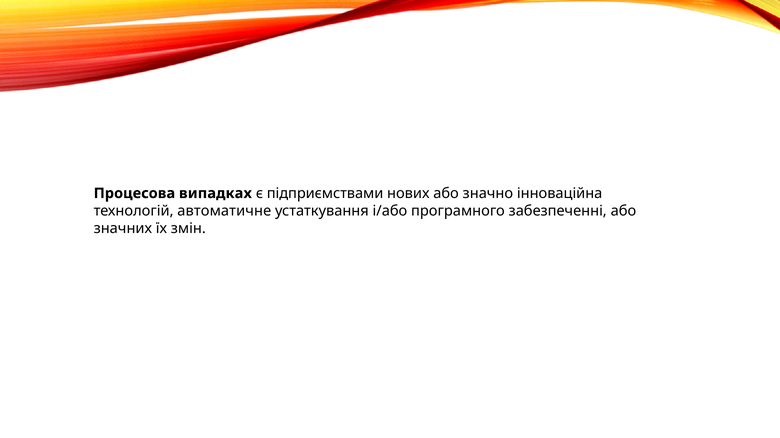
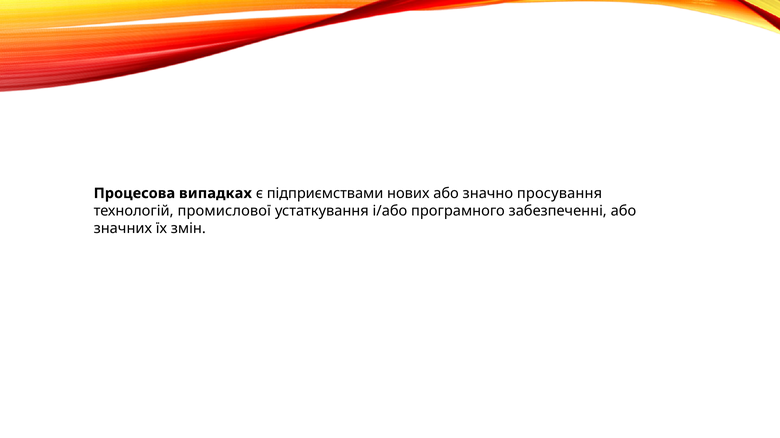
інноваційна: інноваційна -> просування
автоматичне: автоматичне -> промислової
